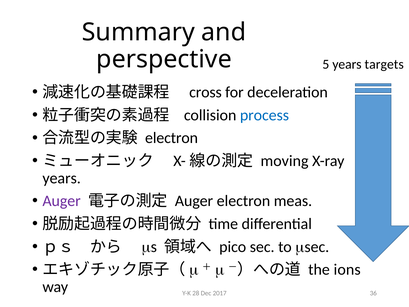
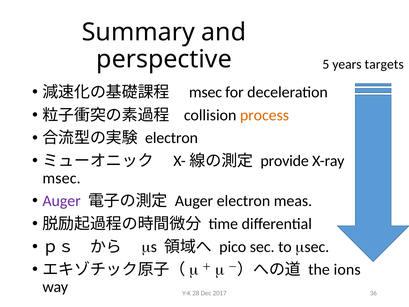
cross at (205, 92): cross -> msec
process colour: blue -> orange
moving: moving -> provide
years at (62, 178): years -> msec
